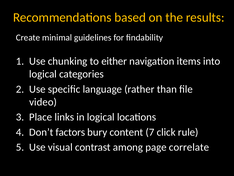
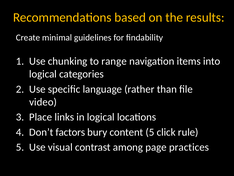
either: either -> range
content 7: 7 -> 5
correlate: correlate -> practices
